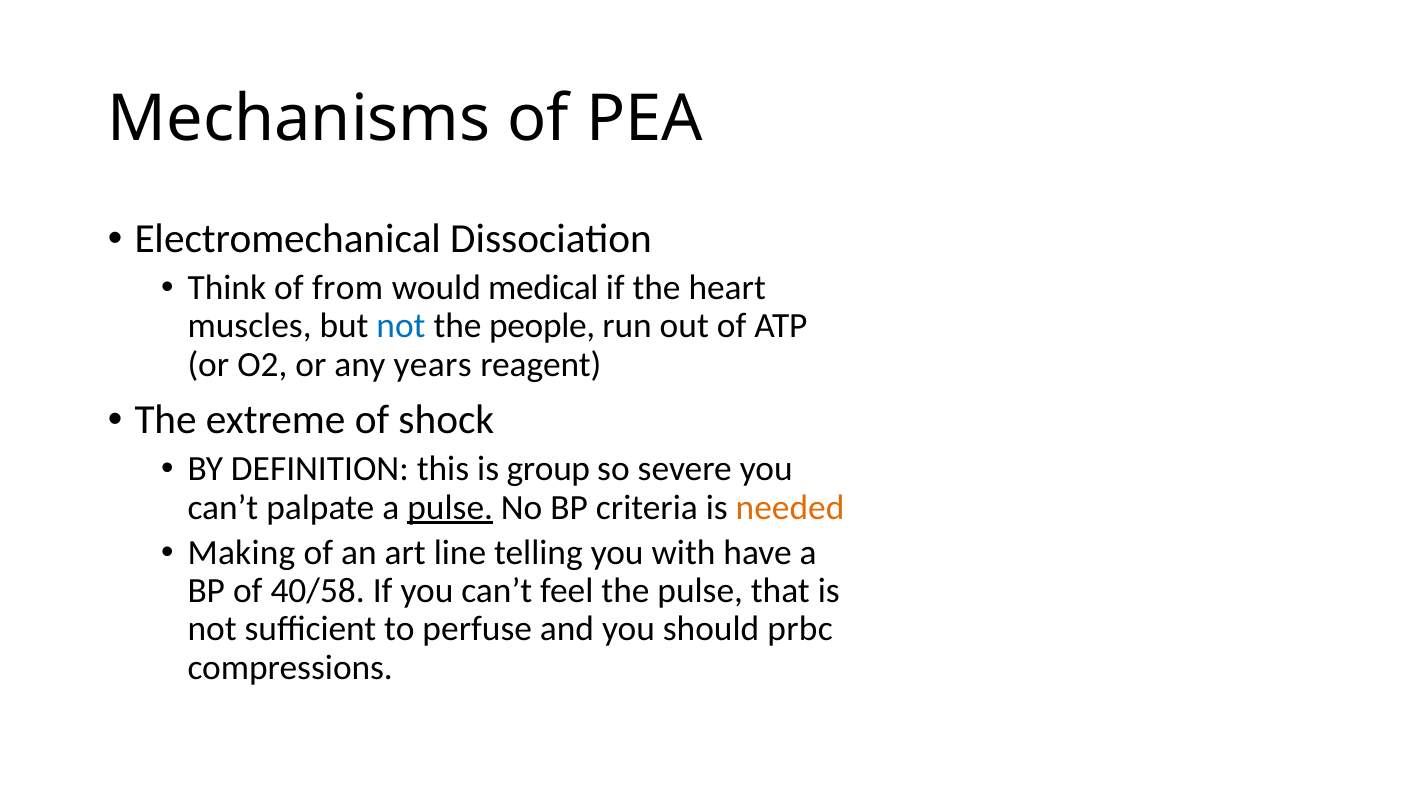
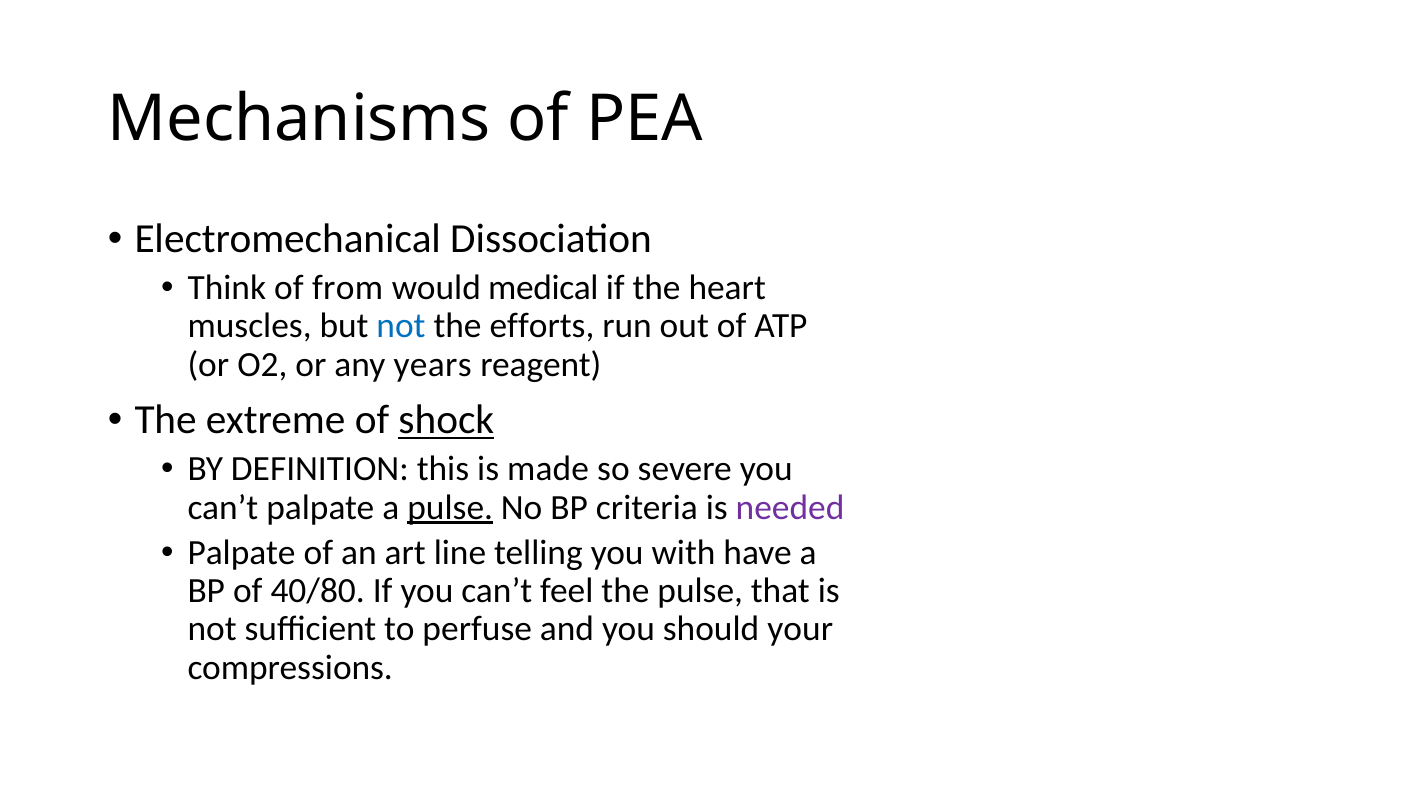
people: people -> efforts
shock underline: none -> present
group: group -> made
needed colour: orange -> purple
Making at (241, 553): Making -> Palpate
40/58: 40/58 -> 40/80
prbc: prbc -> your
